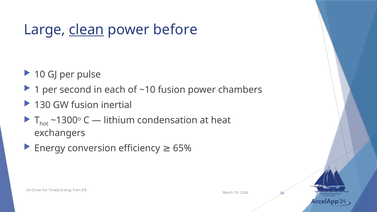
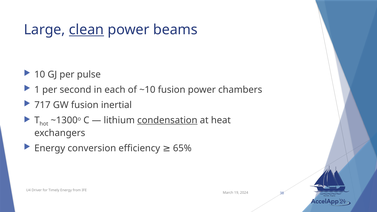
before: before -> beams
130: 130 -> 717
condensation underline: none -> present
